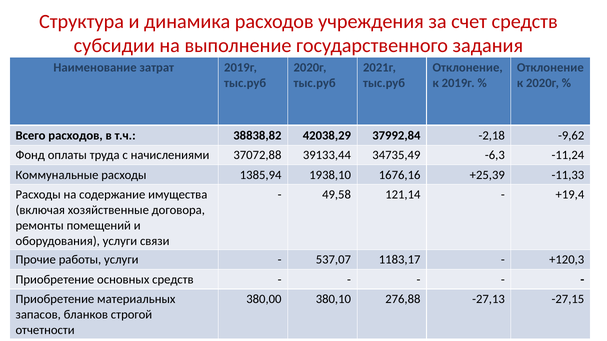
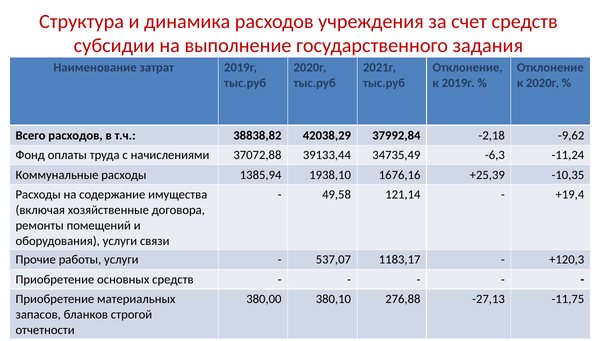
-11,33: -11,33 -> -10,35
-27,15: -27,15 -> -11,75
